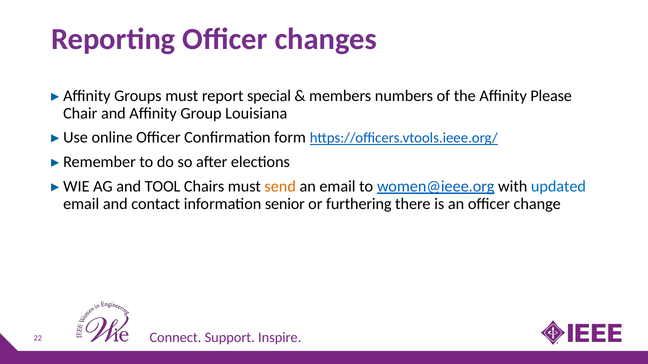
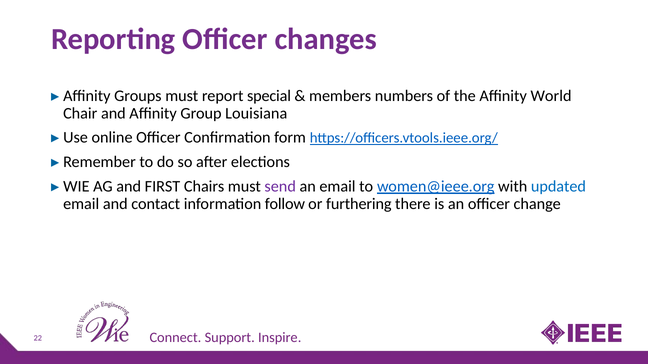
Please: Please -> World
TOOL: TOOL -> FIRST
send colour: orange -> purple
senior: senior -> follow
